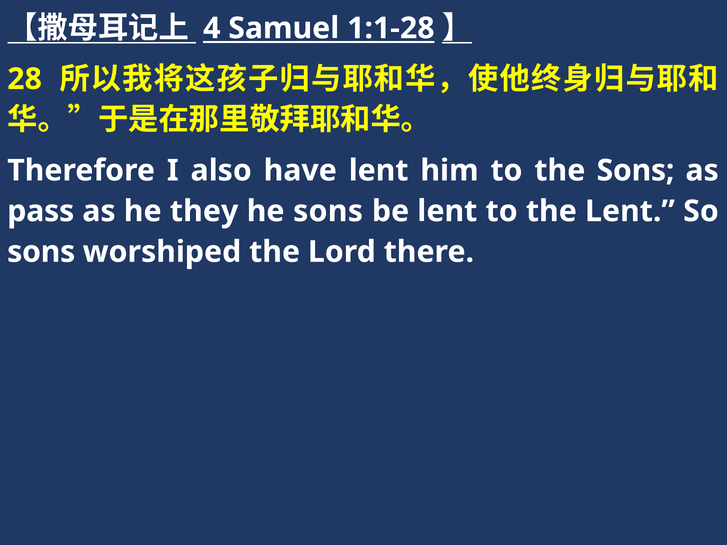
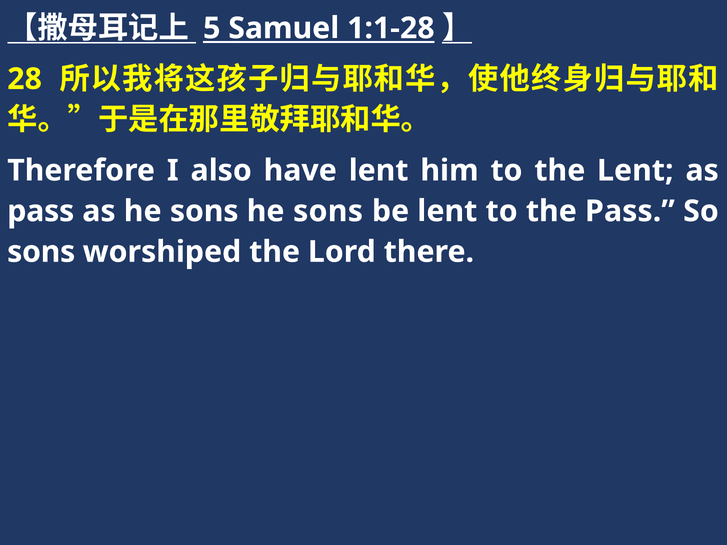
4: 4 -> 5
the Sons: Sons -> Lent
as he they: they -> sons
the Lent: Lent -> Pass
